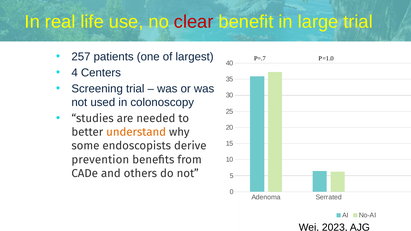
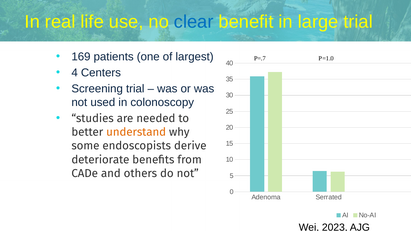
clear colour: red -> blue
257: 257 -> 169
prevention: prevention -> deteriorate
